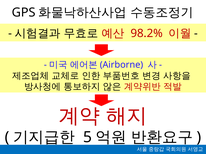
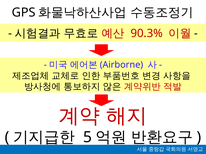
98.2%: 98.2% -> 90.3%
